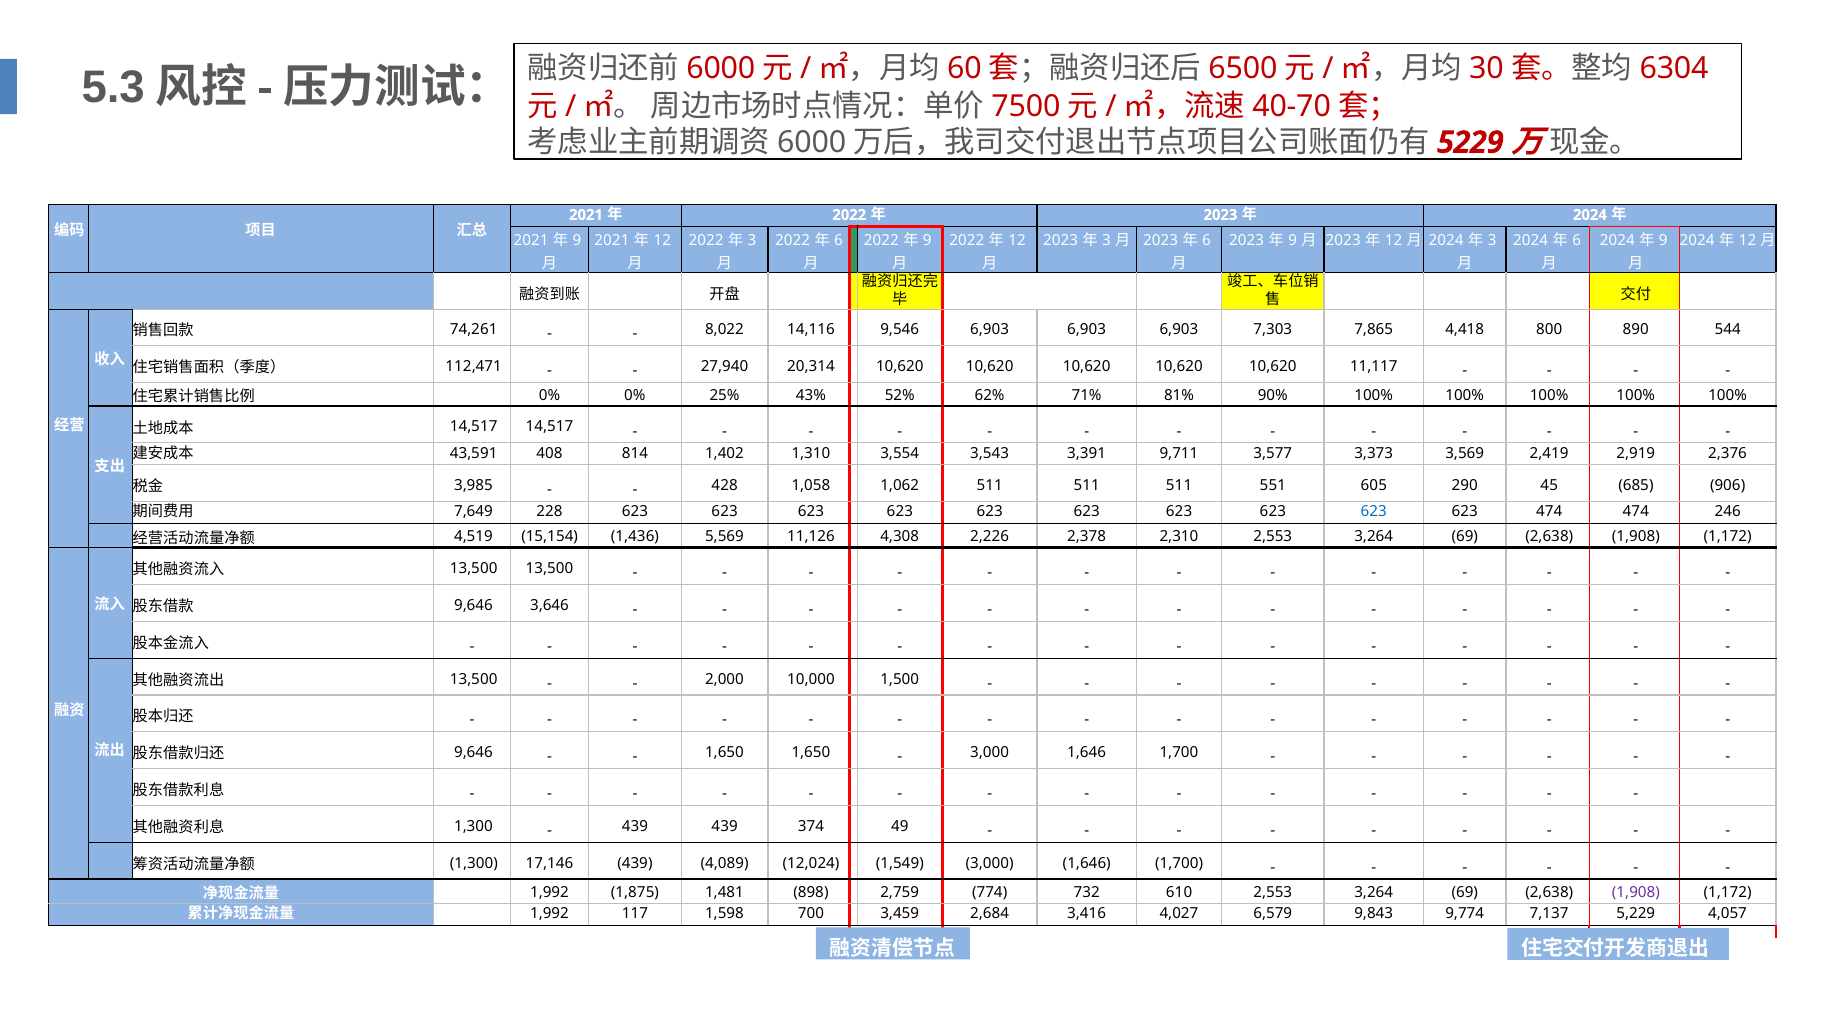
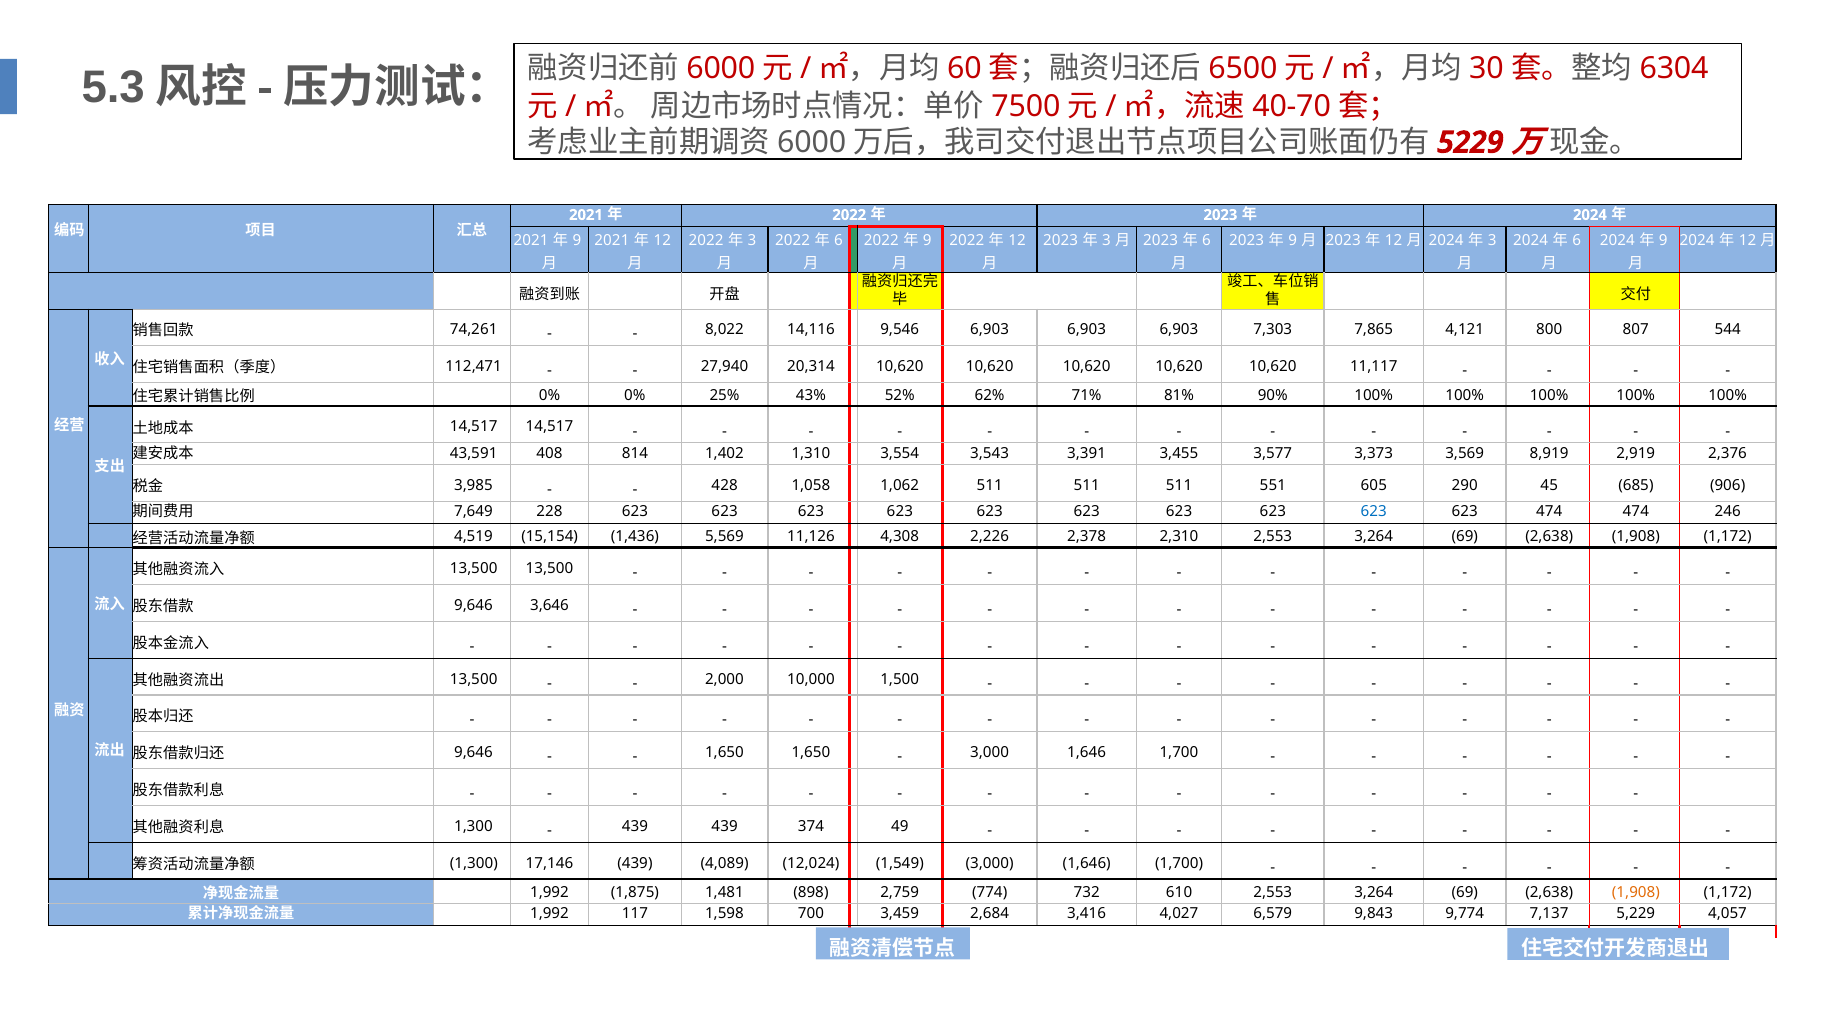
4,418: 4,418 -> 4,121
890: 890 -> 807
9,711: 9,711 -> 3,455
2,419: 2,419 -> 8,919
1,908 at (1636, 892) colour: purple -> orange
